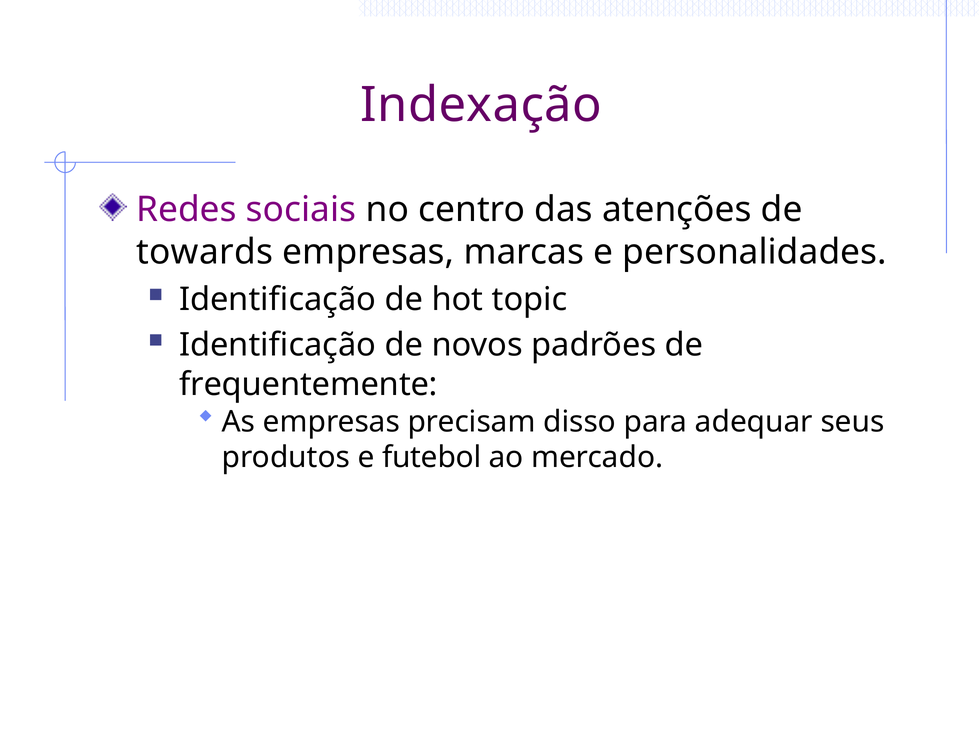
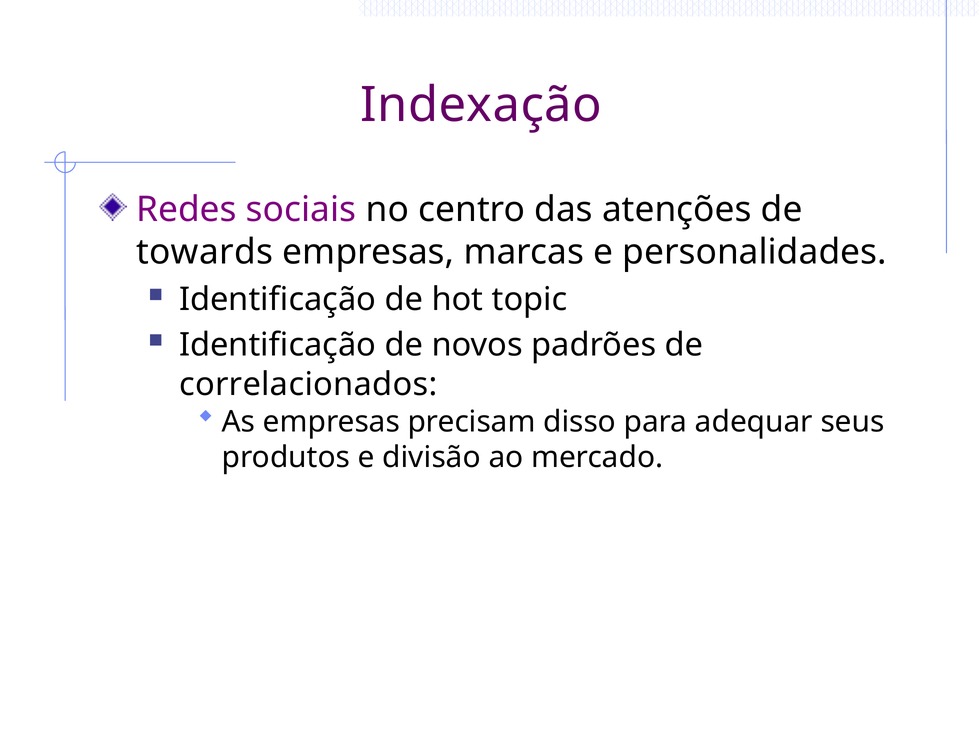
frequentemente: frequentemente -> correlacionados
futebol: futebol -> divisão
